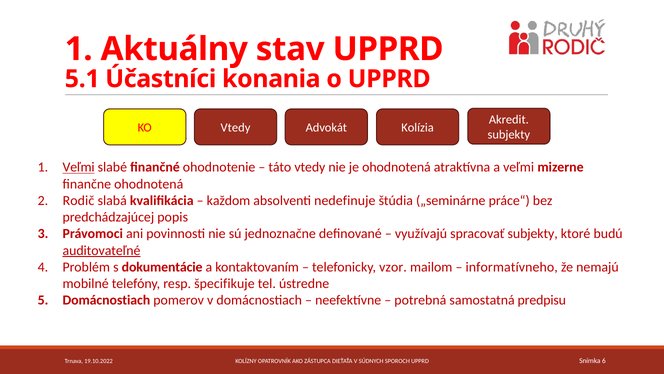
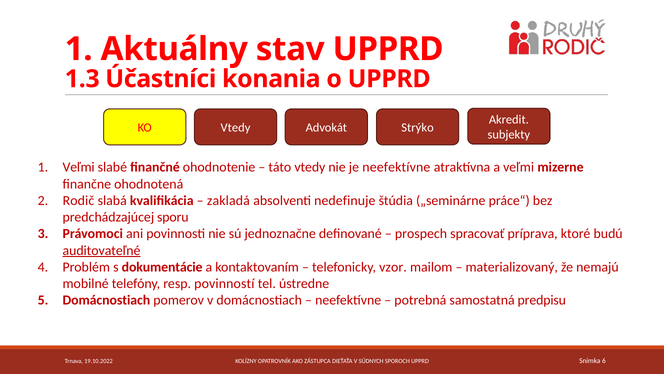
5.1: 5.1 -> 1.3
Kolízia: Kolízia -> Strýko
Veľmi at (79, 167) underline: present -> none
je ohodnotená: ohodnotená -> neefektívne
každom: každom -> zakladá
popis: popis -> sporu
využívajú: využívajú -> prospech
spracovať subjekty: subjekty -> príprava
informatívneho: informatívneho -> materializovaný
špecifikuje: špecifikuje -> povinností
